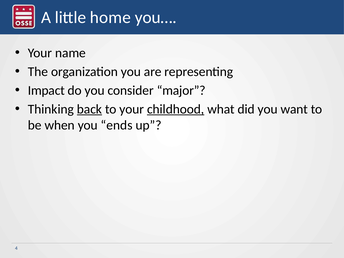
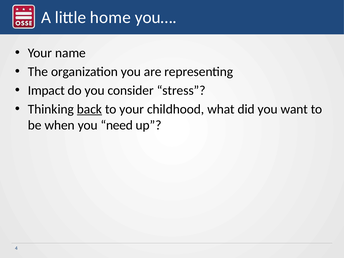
major: major -> stress
childhood underline: present -> none
ends: ends -> need
